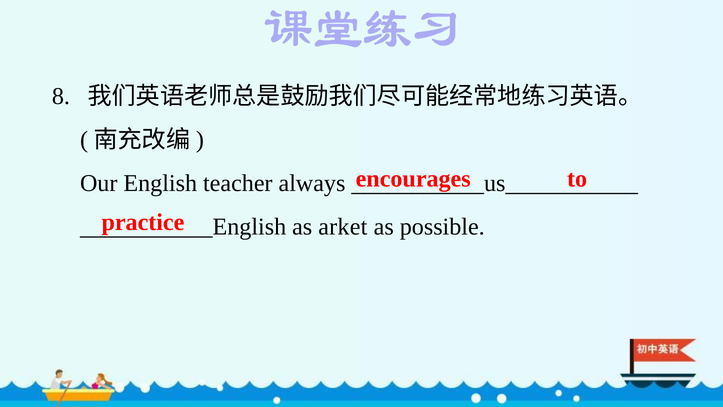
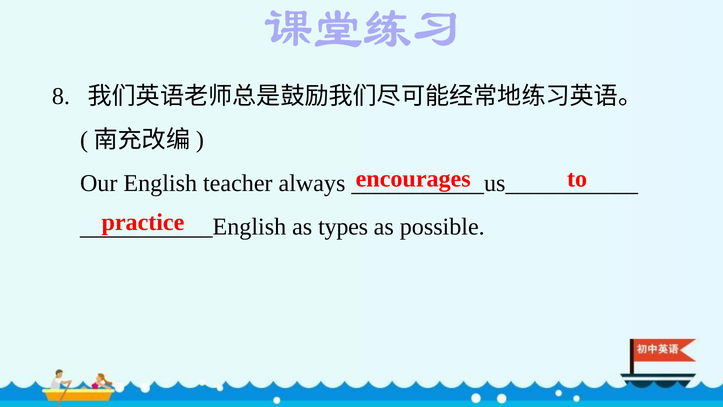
arket: arket -> types
